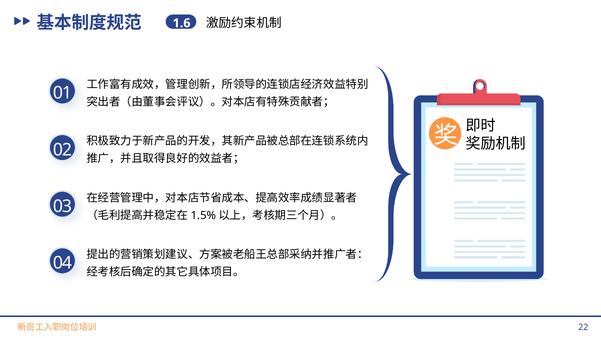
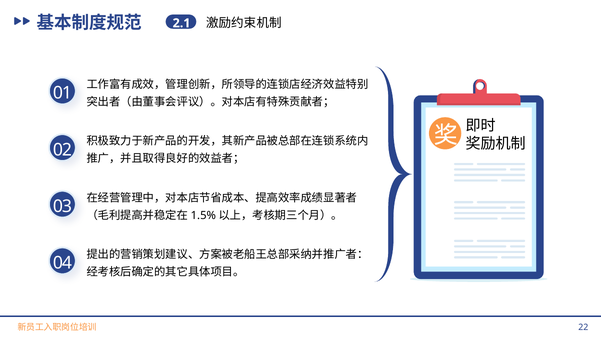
1.6: 1.6 -> 2.1
